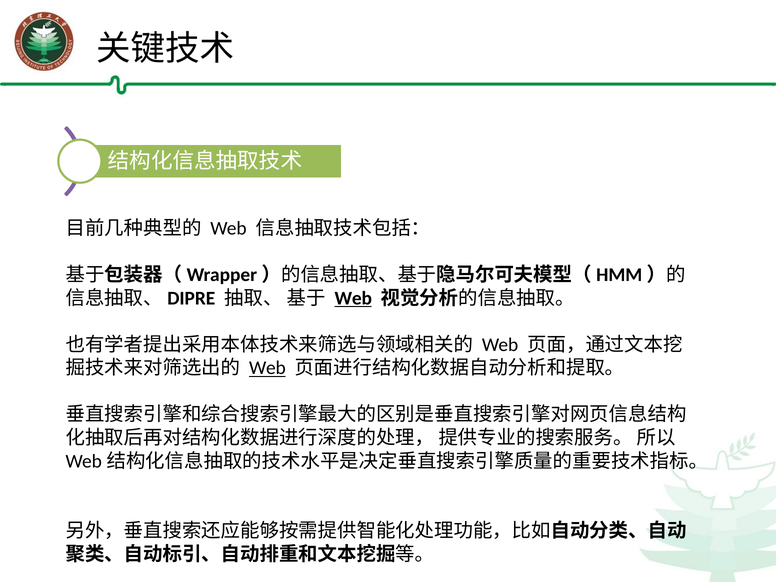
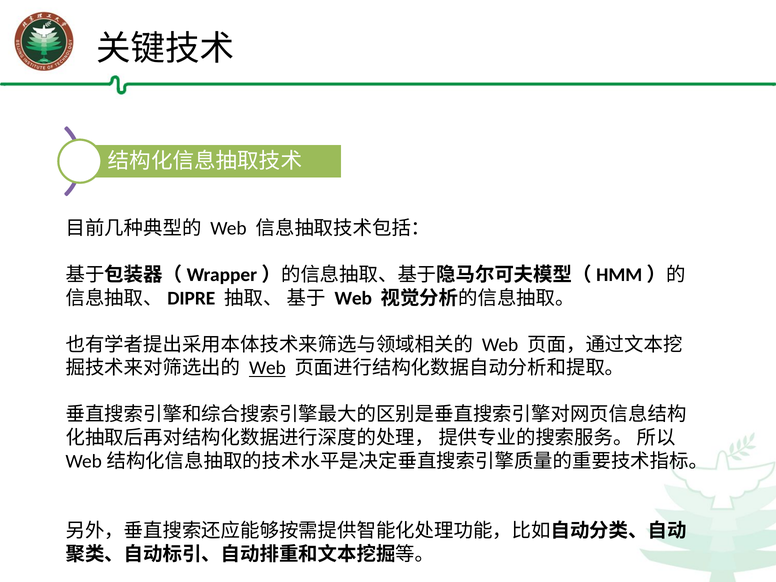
Web at (353, 298) underline: present -> none
